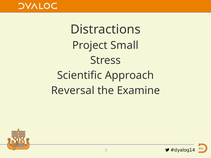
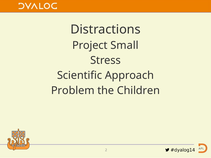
Reversal: Reversal -> Problem
Examine: Examine -> Children
